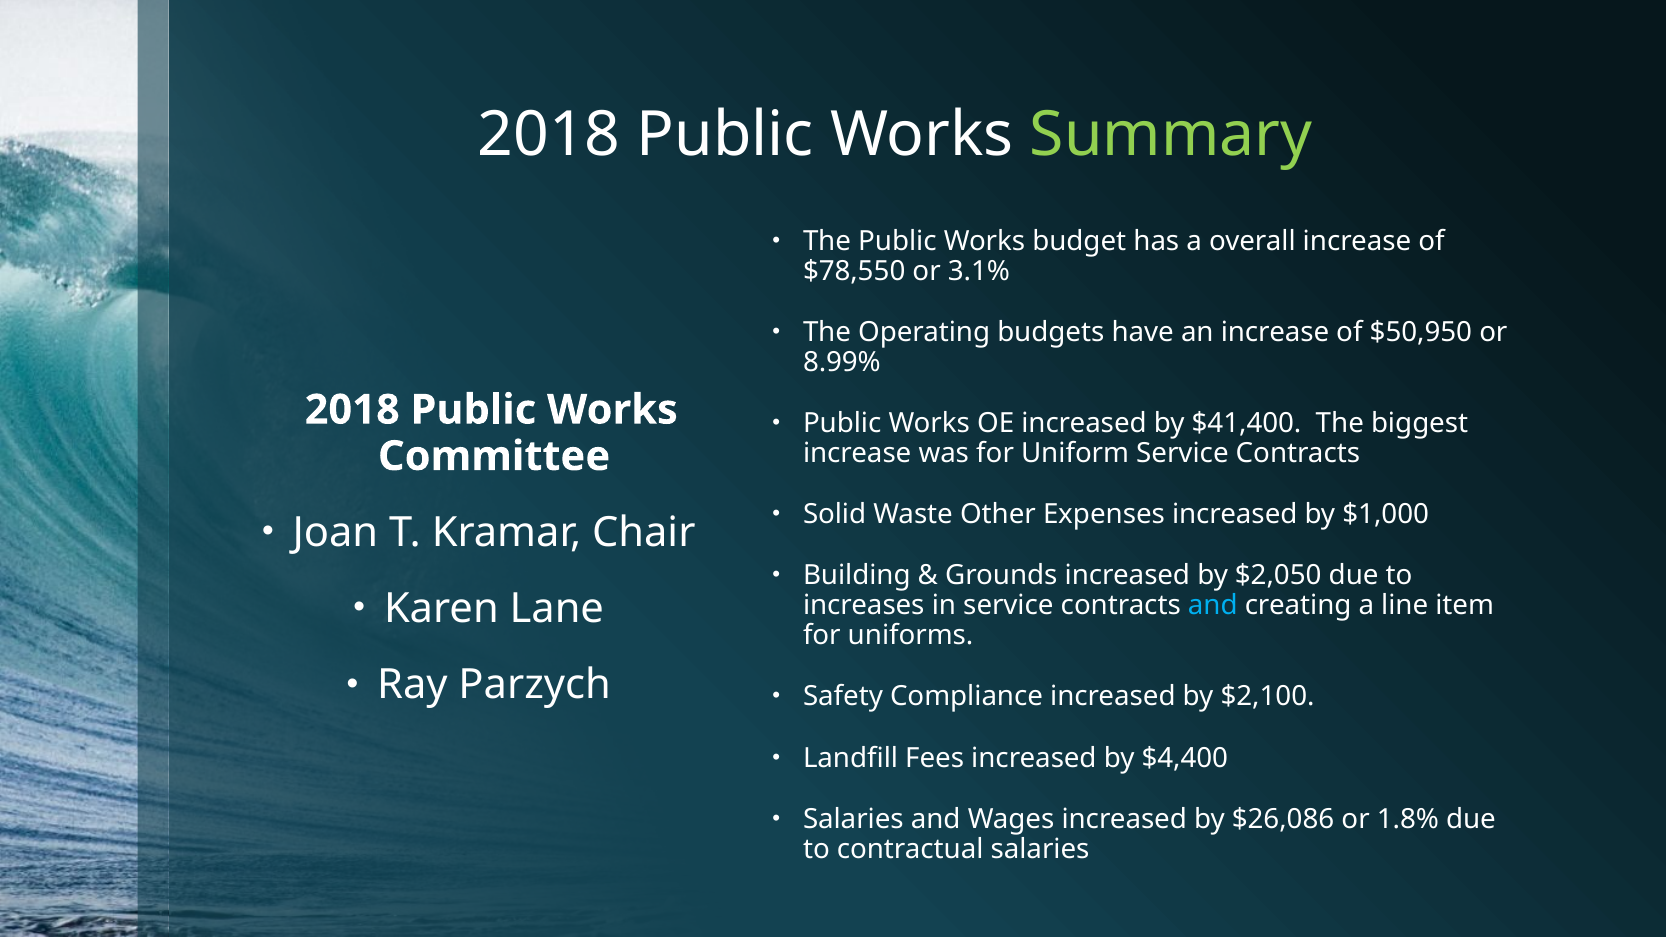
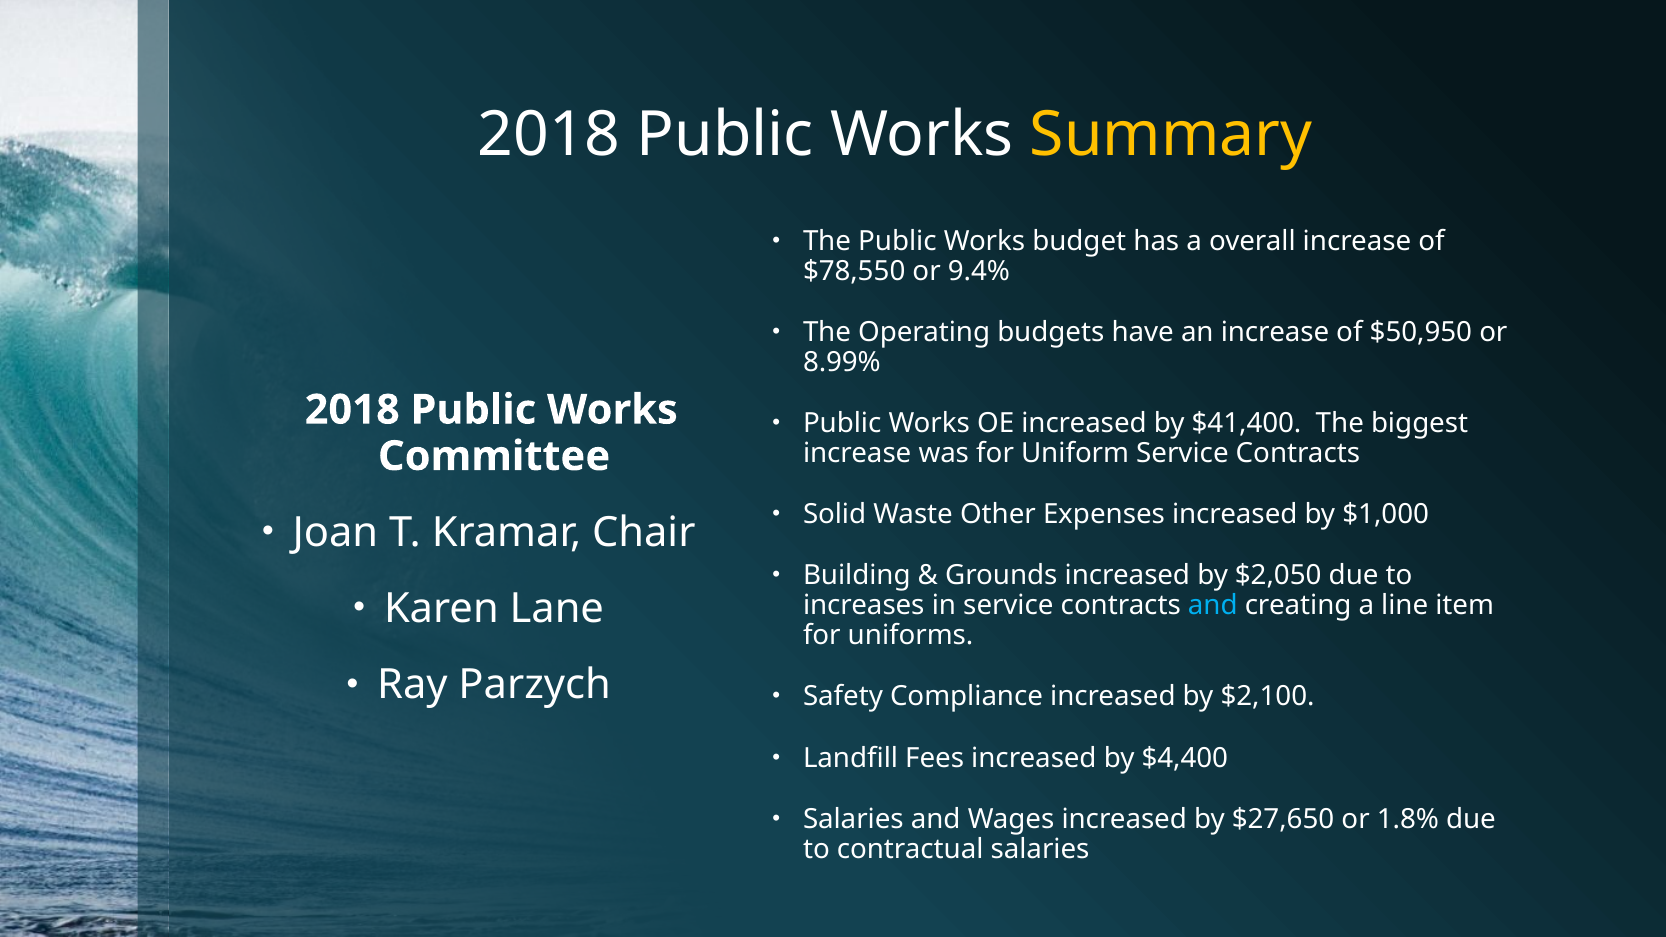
Summary colour: light green -> yellow
3.1%: 3.1% -> 9.4%
$26,086: $26,086 -> $27,650
